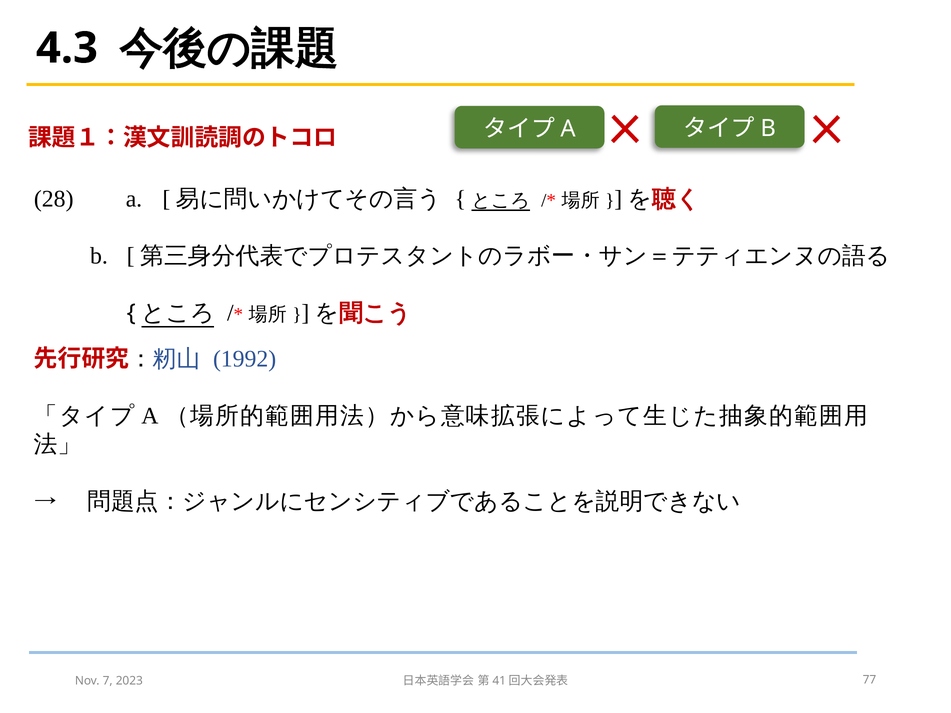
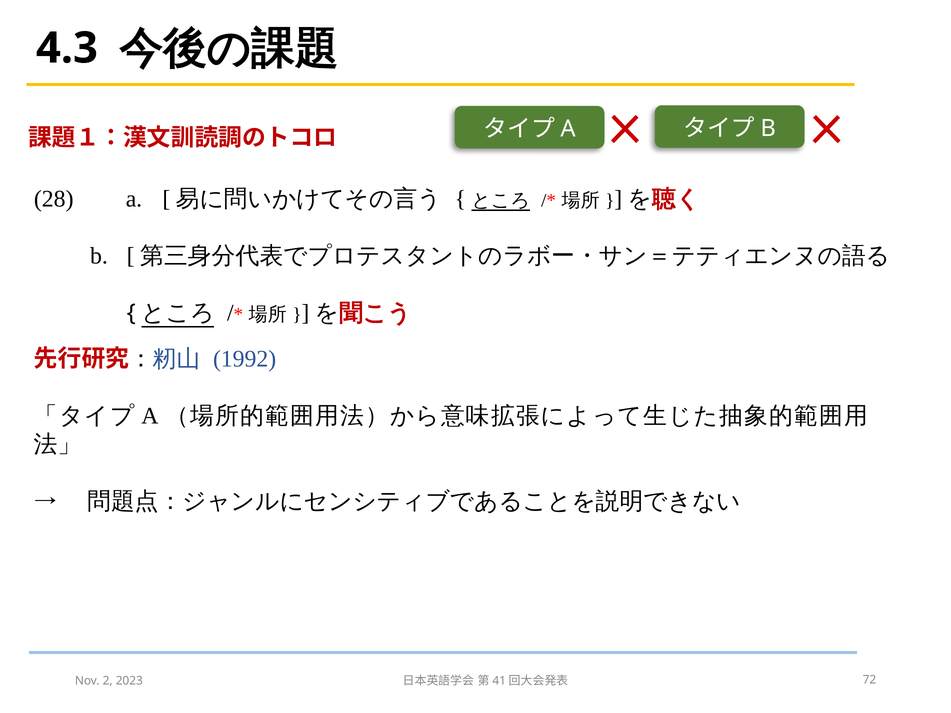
7: 7 -> 2
77: 77 -> 72
